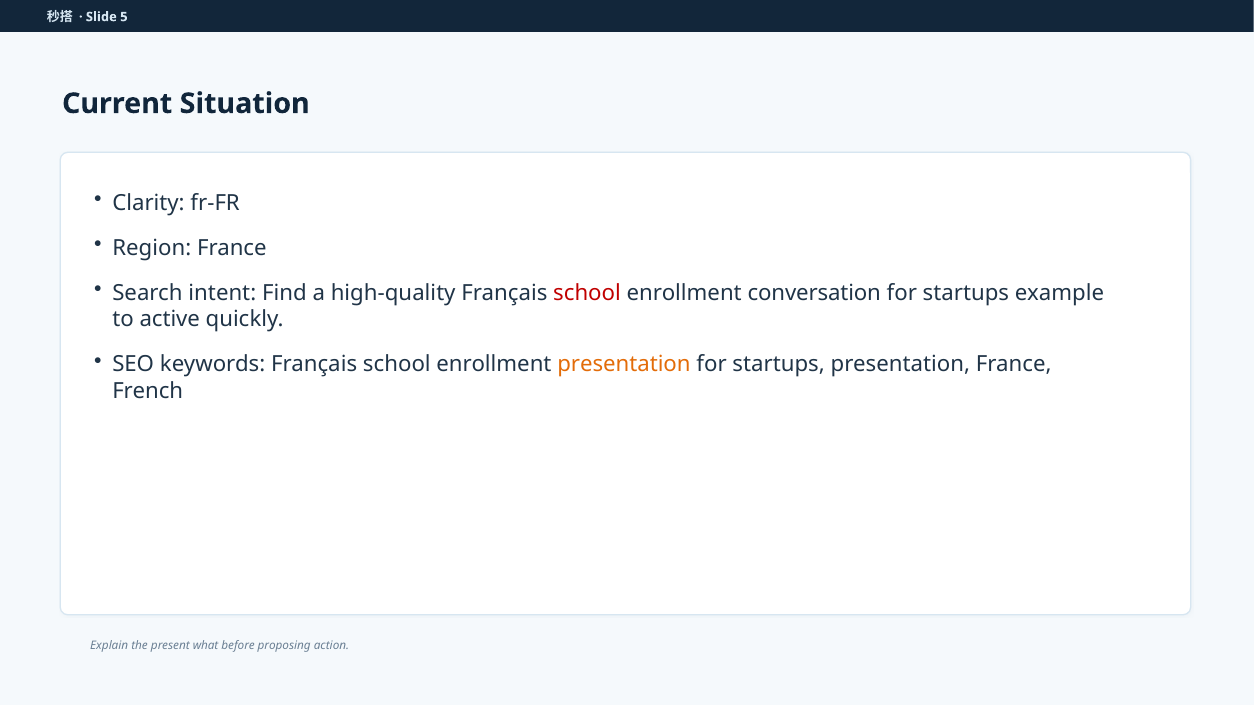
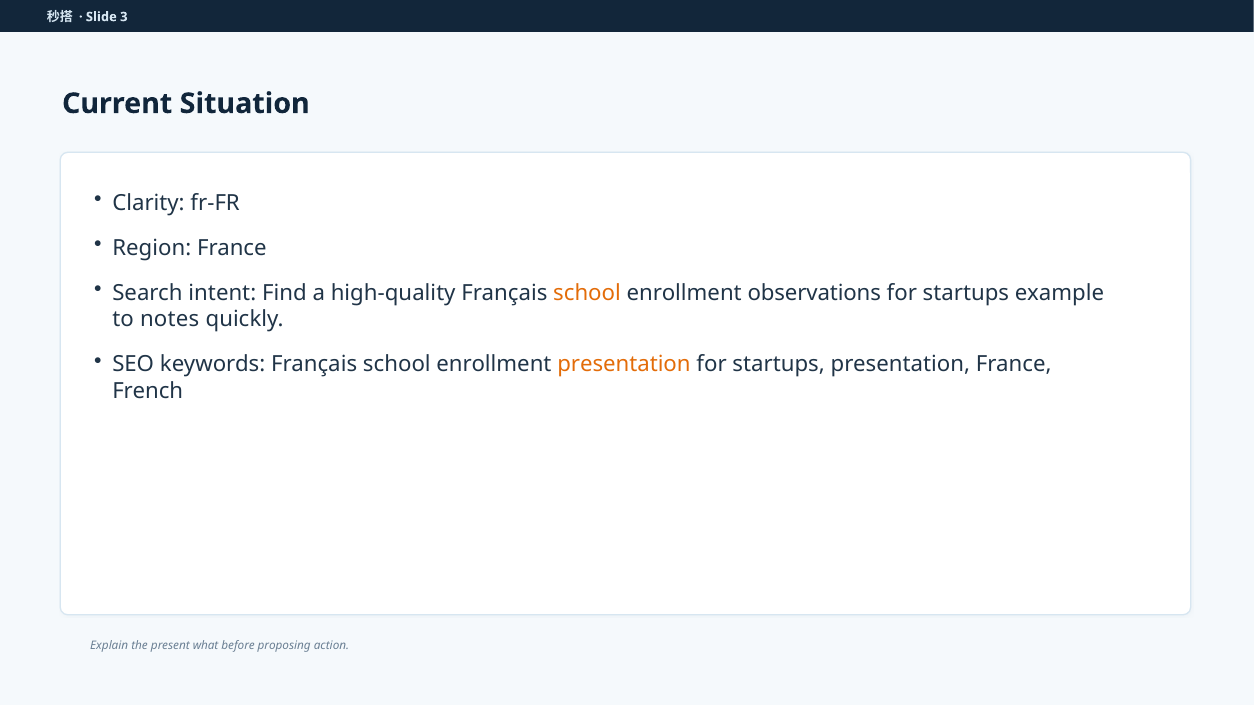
5: 5 -> 3
school at (587, 293) colour: red -> orange
conversation: conversation -> observations
active: active -> notes
